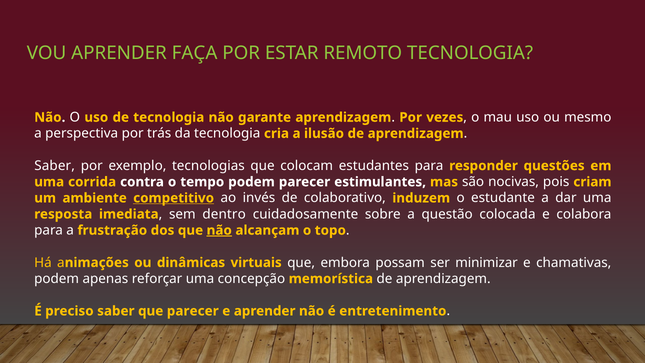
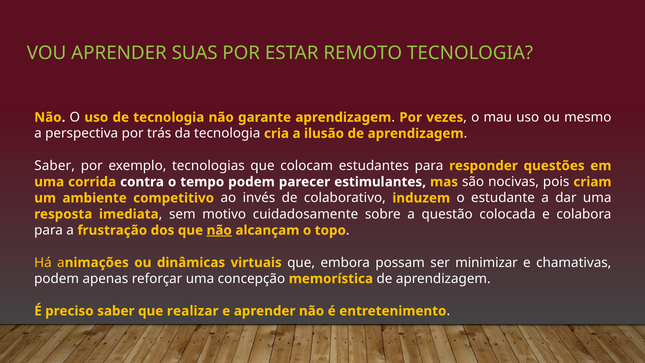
FAÇA: FAÇA -> SUAS
competitivo underline: present -> none
dentro: dentro -> motivo
que parecer: parecer -> realizar
